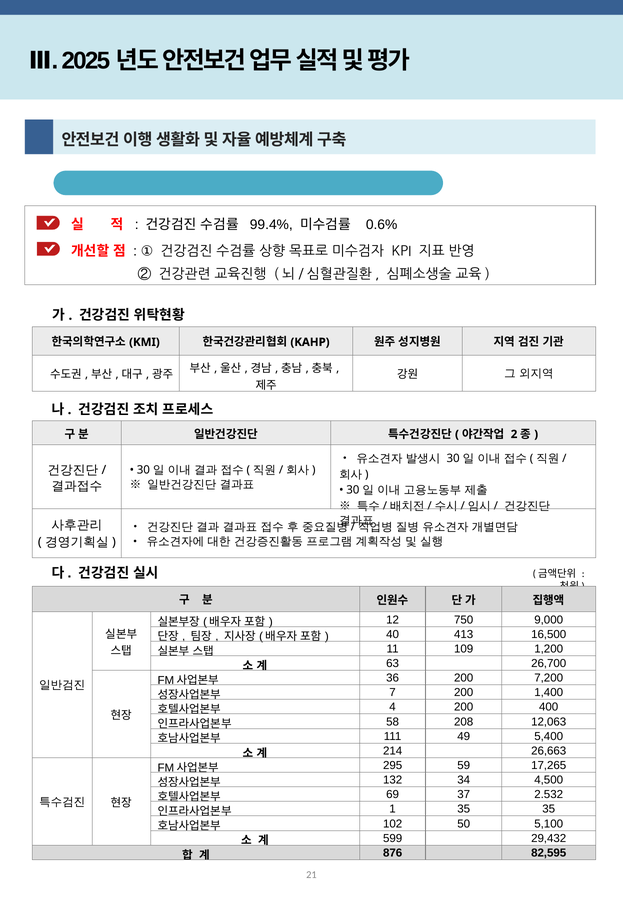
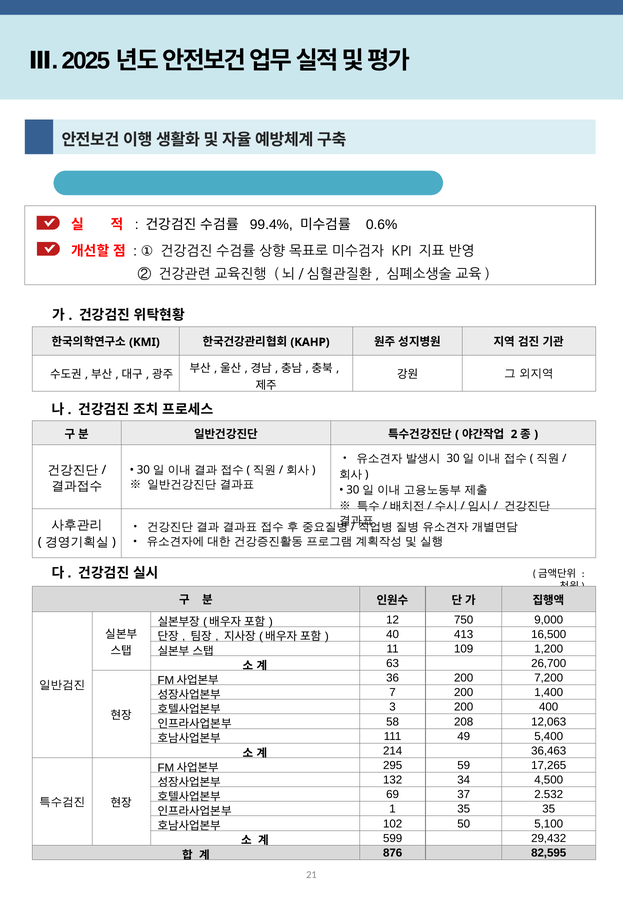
4: 4 -> 3
26,663: 26,663 -> 36,463
